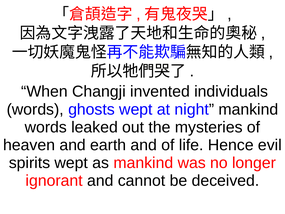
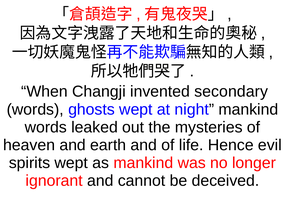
individuals: individuals -> secondary
